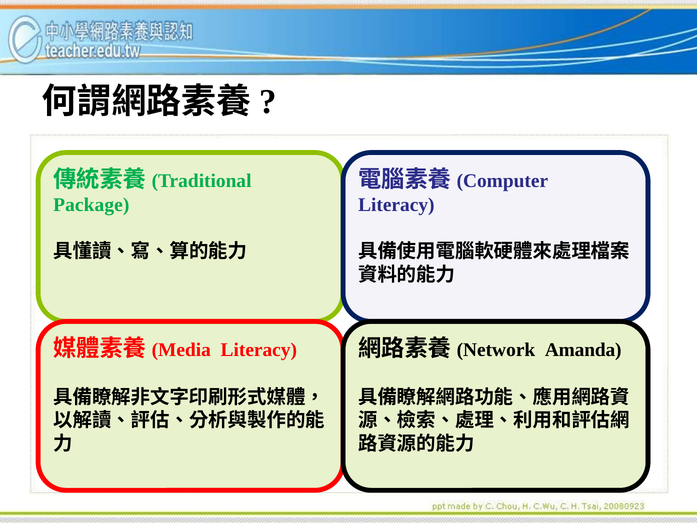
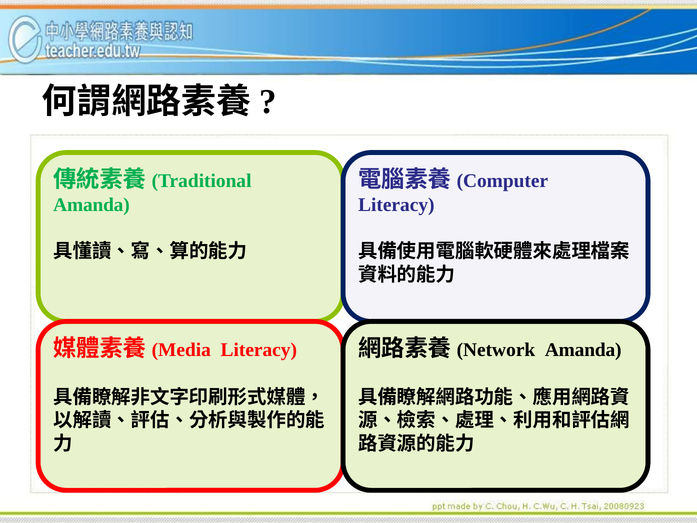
Package at (91, 205): Package -> Amanda
